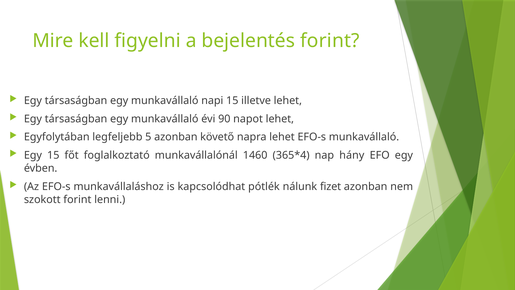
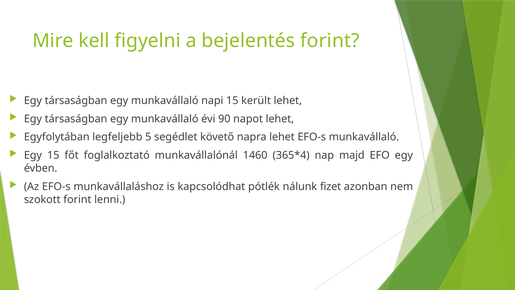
illetve: illetve -> került
5 azonban: azonban -> segédlet
hány: hány -> majd
